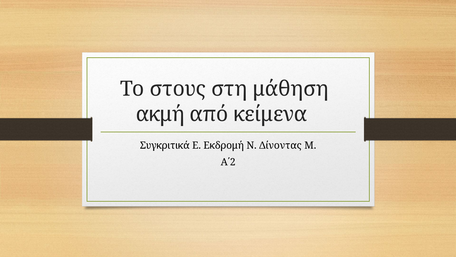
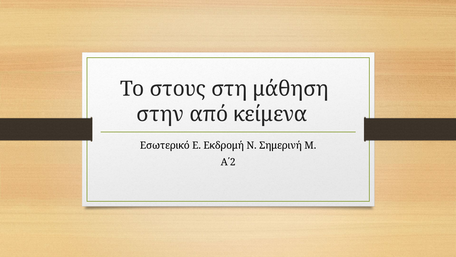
ακμή: ακμή -> στην
Συγκριτικά: Συγκριτικά -> Εσωτερικό
Δίνοντας: Δίνοντας -> Σημερινή
